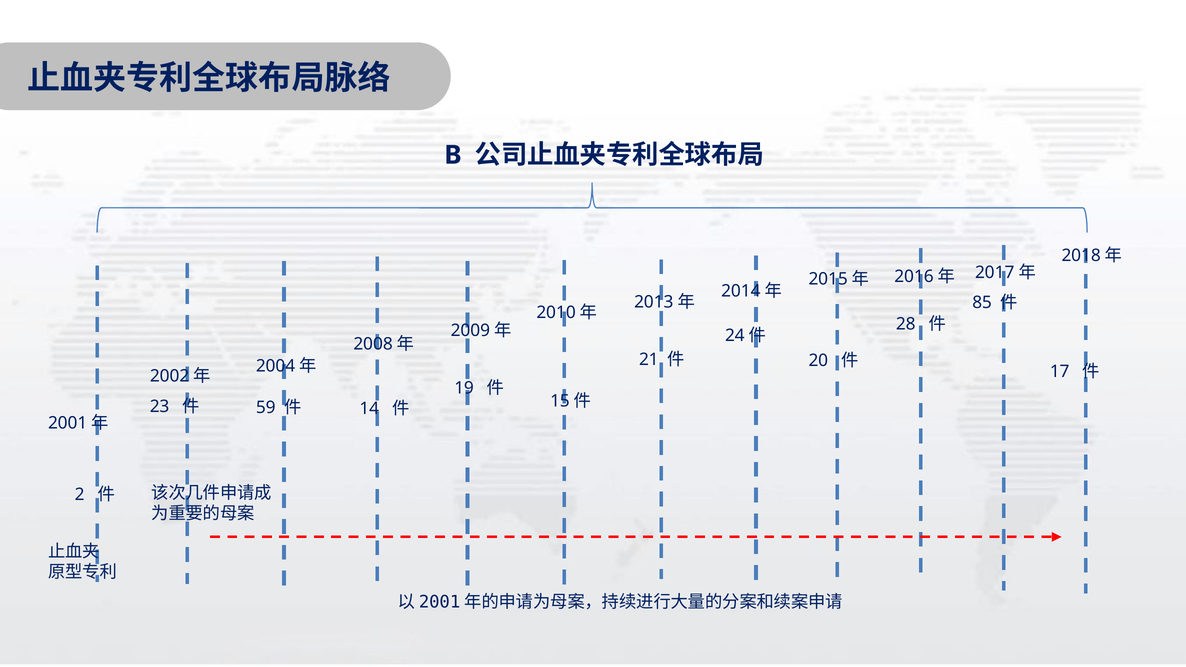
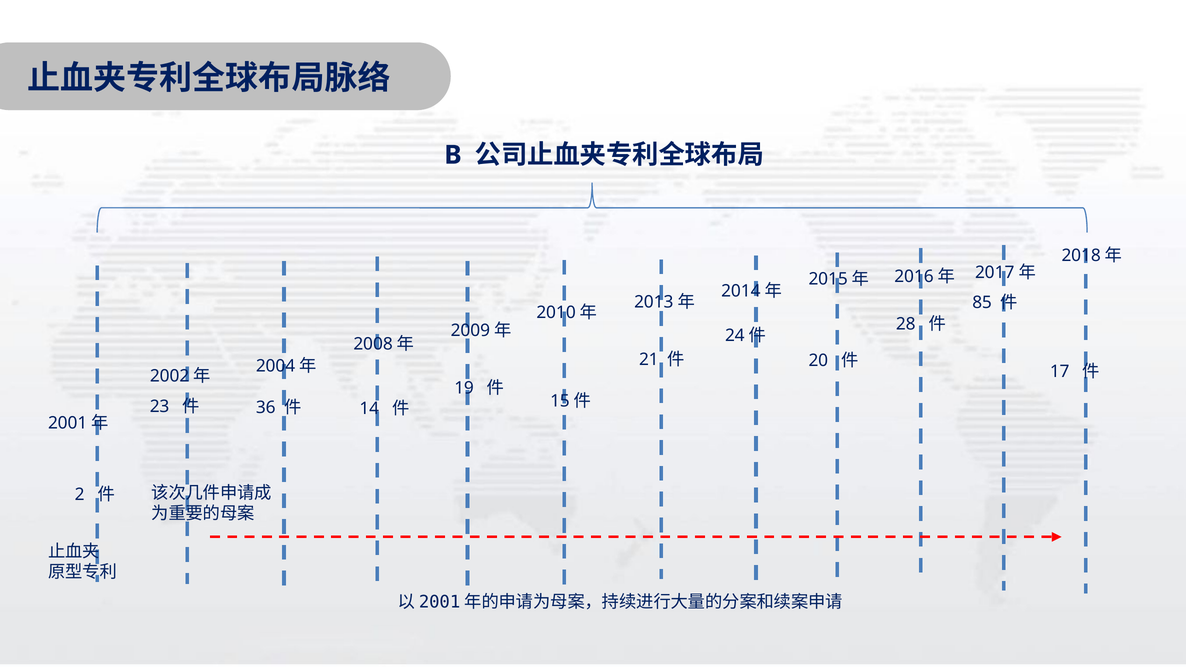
59: 59 -> 36
